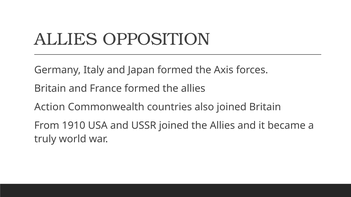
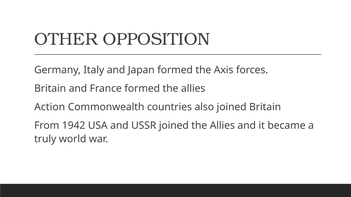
ALLIES at (66, 39): ALLIES -> OTHER
1910: 1910 -> 1942
